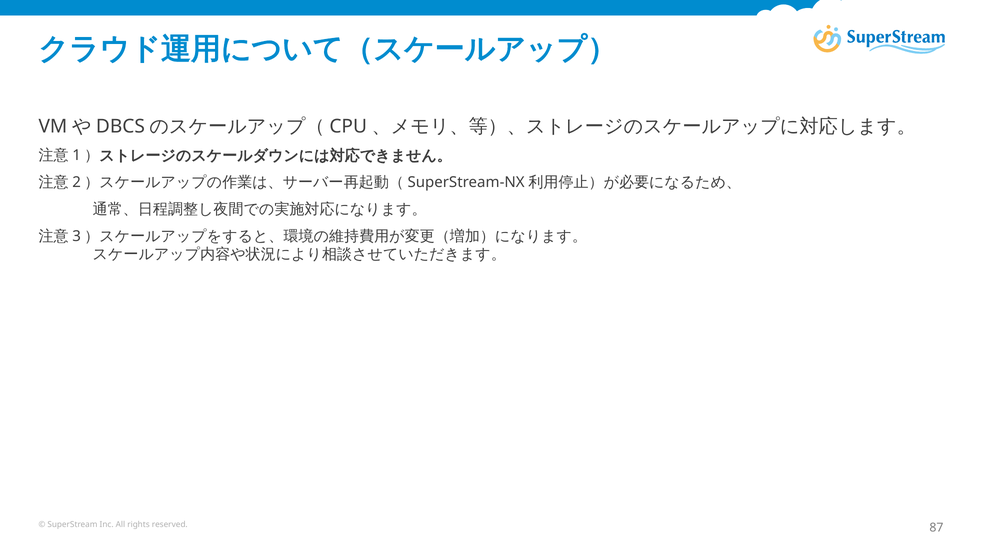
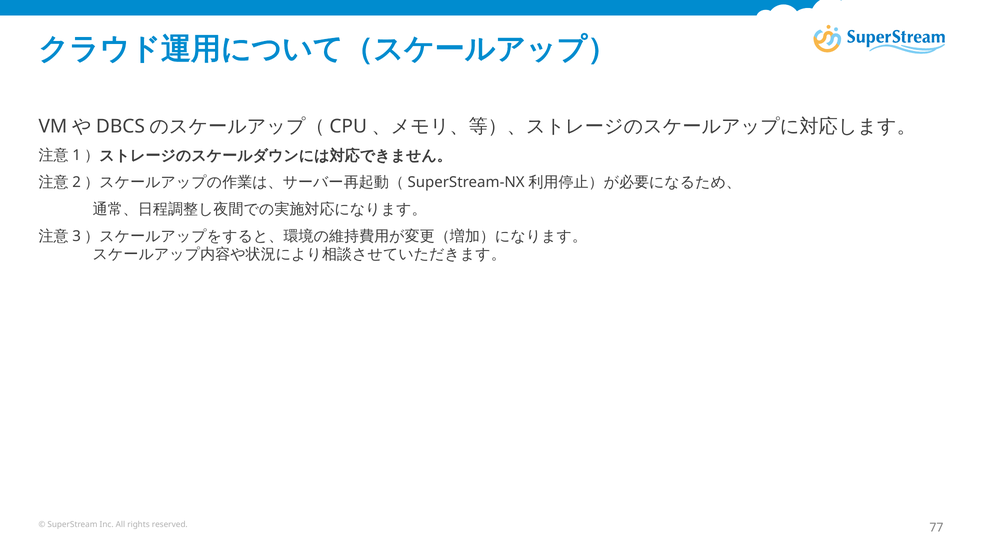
87: 87 -> 77
